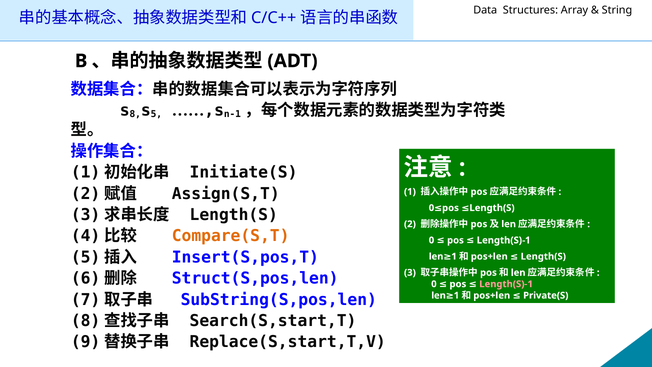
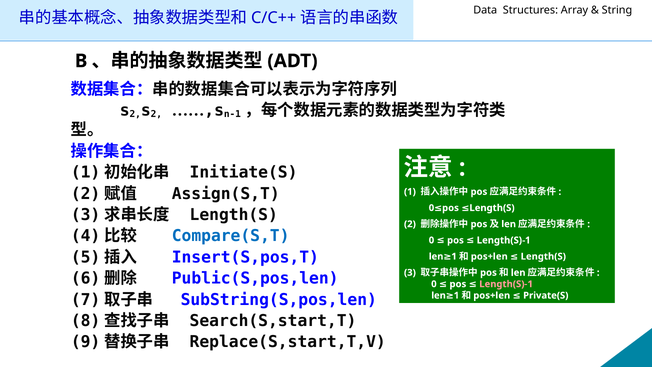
8 at (135, 114): 8 -> 2
5 at (156, 114): 5 -> 2
Compare(S,T colour: orange -> blue
Struct(S,pos,len: Struct(S,pos,len -> Public(S,pos,len
